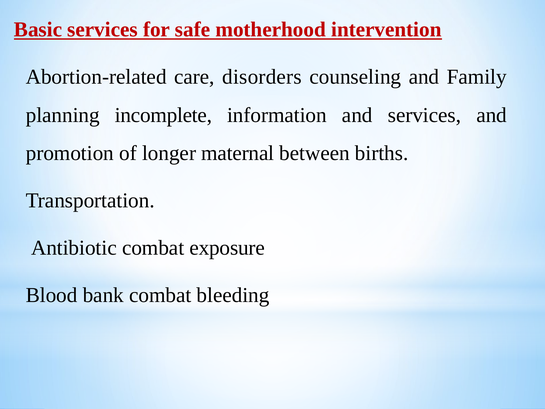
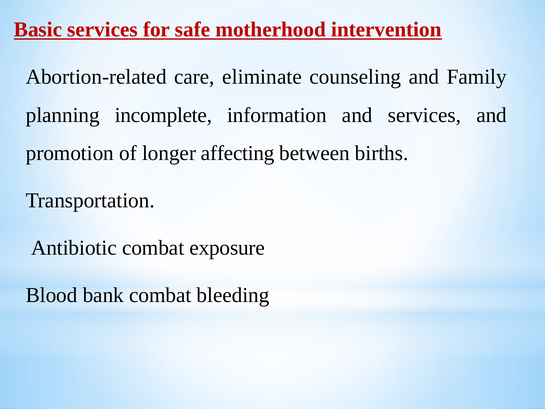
disorders: disorders -> eliminate
maternal: maternal -> affecting
